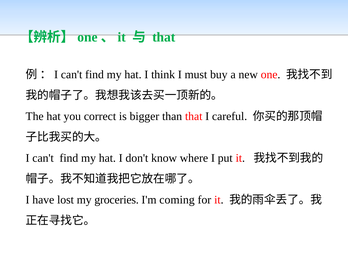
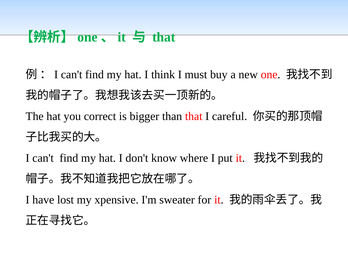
groceries: groceries -> xpensive
coming: coming -> sweater
